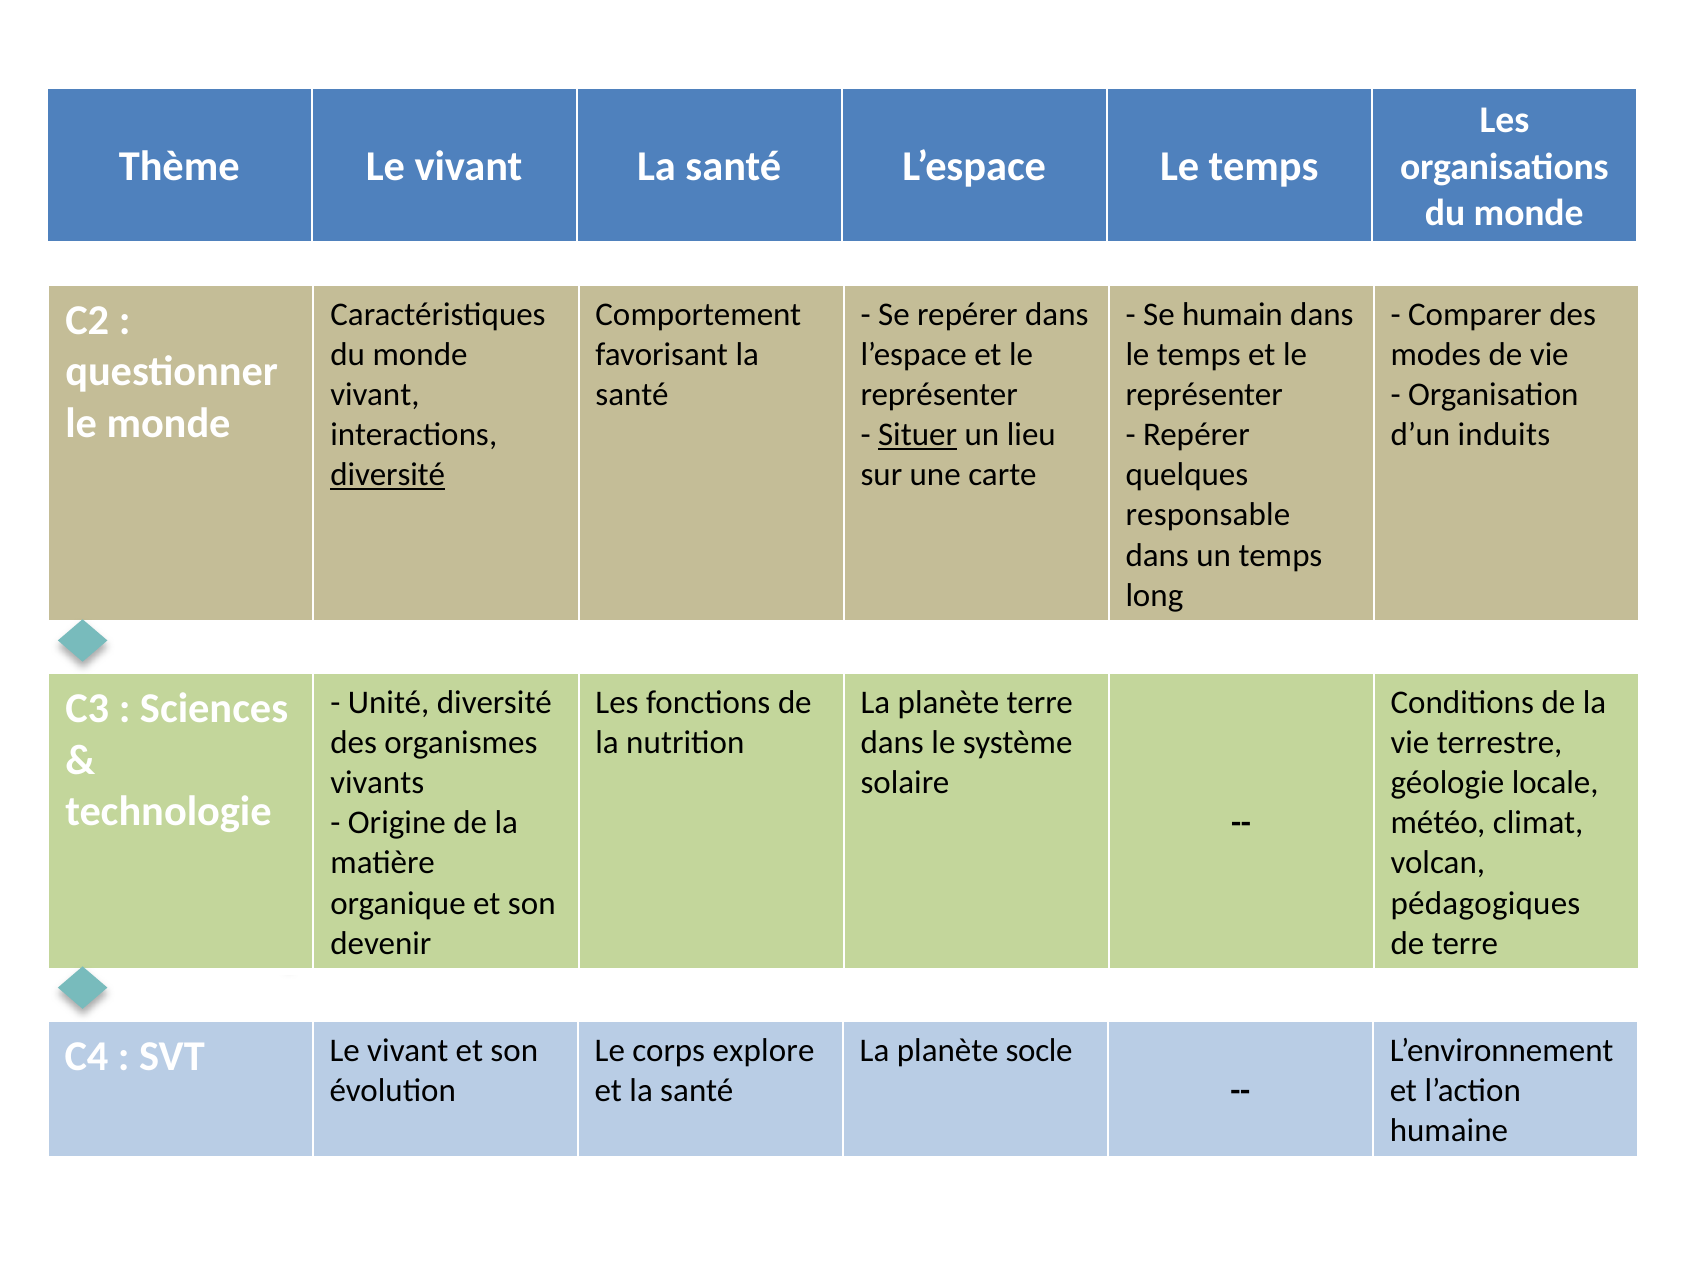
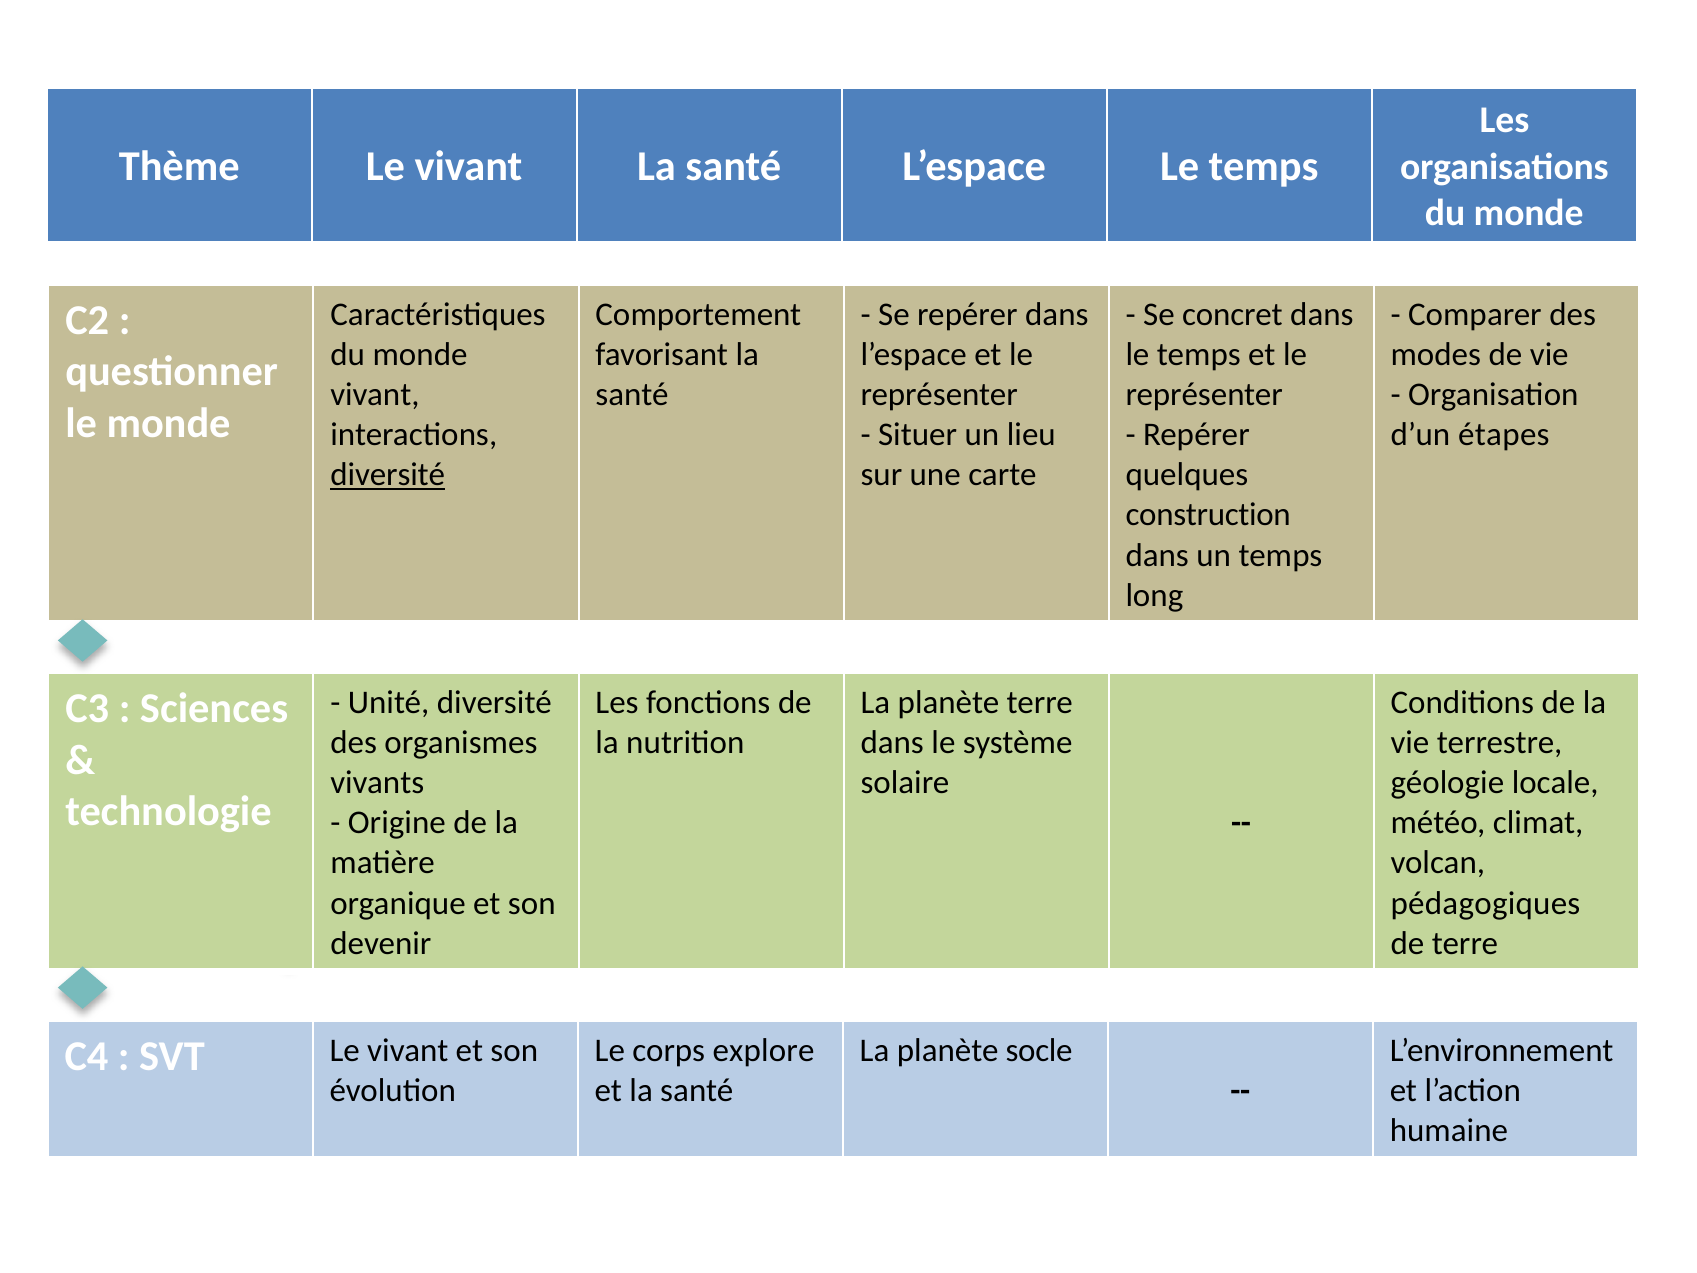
humain: humain -> concret
Situer underline: present -> none
induits: induits -> étapes
responsable: responsable -> construction
